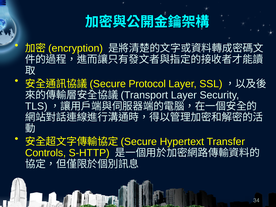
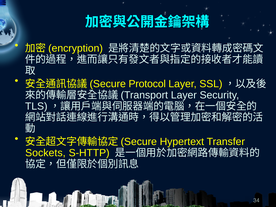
Controls: Controls -> Sockets
